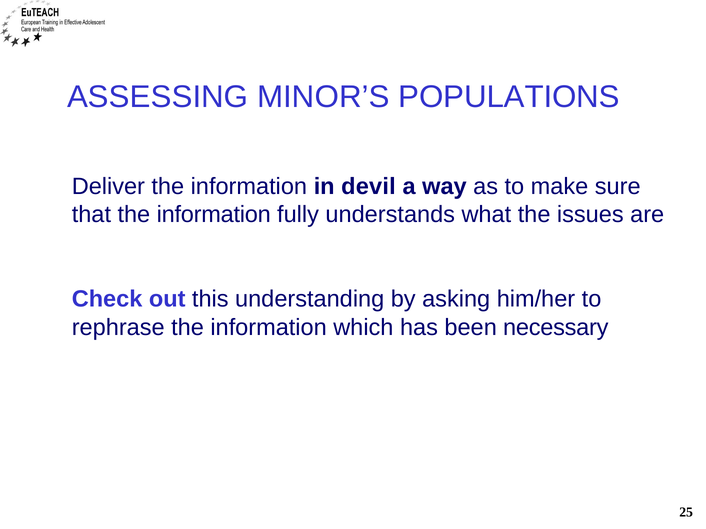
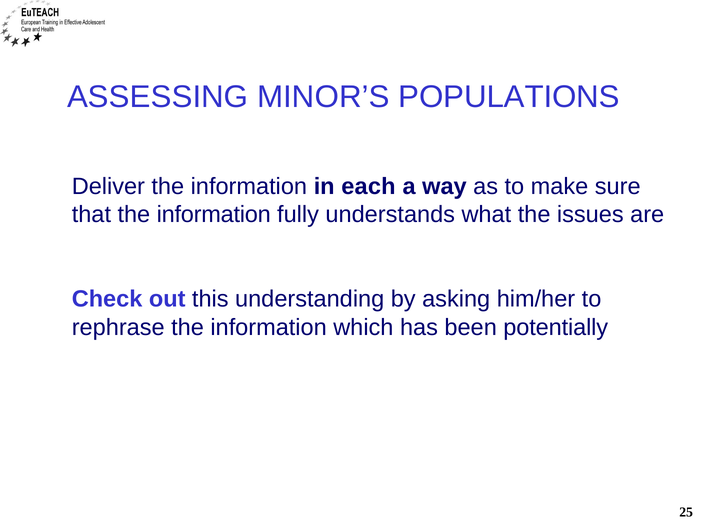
devil: devil -> each
necessary: necessary -> potentially
